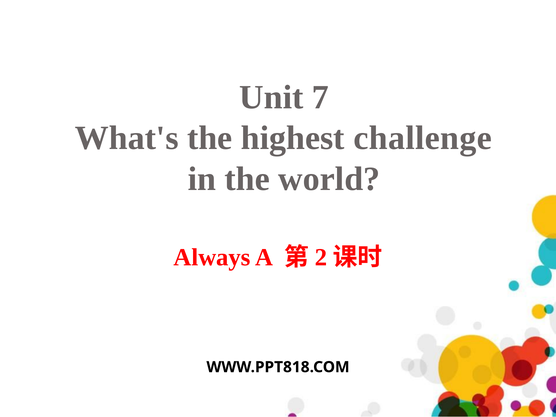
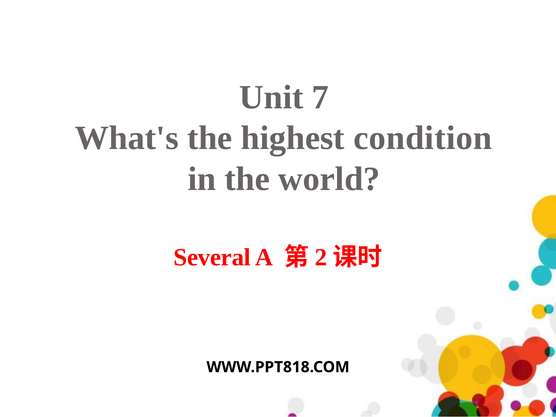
challenge: challenge -> condition
Always: Always -> Several
